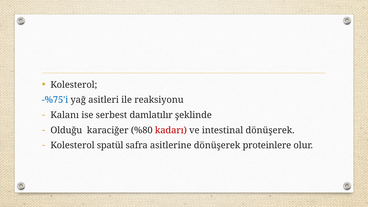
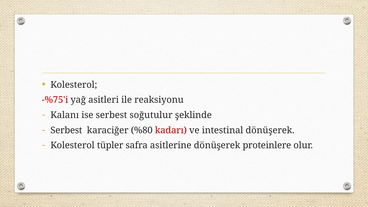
-%75'i colour: blue -> red
damlatılır: damlatılır -> soğutulur
Olduğu at (66, 130): Olduğu -> Serbest
spatül: spatül -> tüpler
